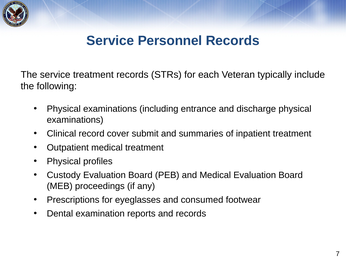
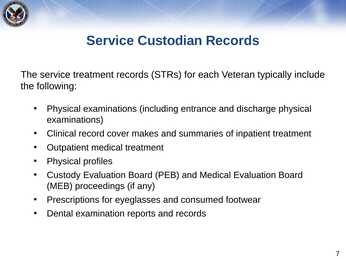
Personnel: Personnel -> Custodian
submit: submit -> makes
